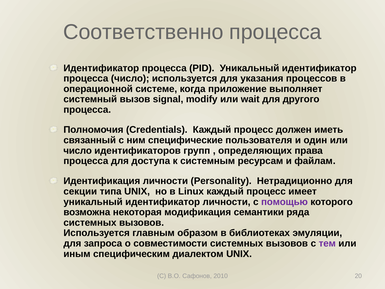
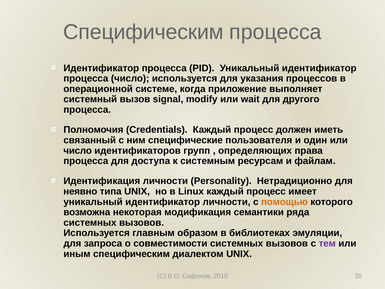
Соответственно at (143, 32): Соответственно -> Специфическим
секции: секции -> неявно
помощью colour: purple -> orange
